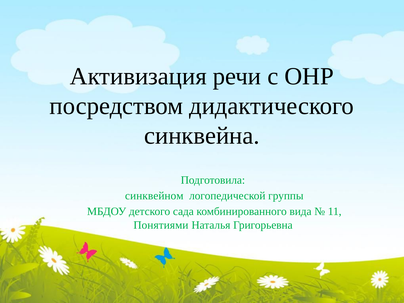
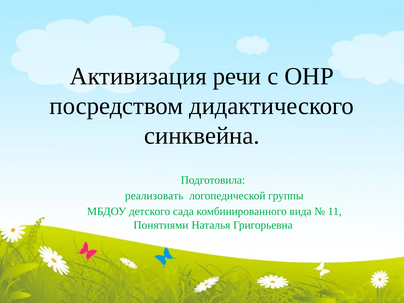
синквейном: синквейном -> реализовать
